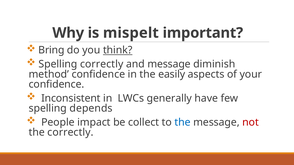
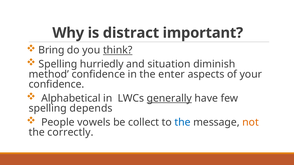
mispelt: mispelt -> distract
Spelling correctly: correctly -> hurriedly
and message: message -> situation
easily: easily -> enter
Inconsistent: Inconsistent -> Alphabetical
generally underline: none -> present
impact: impact -> vowels
not colour: red -> orange
